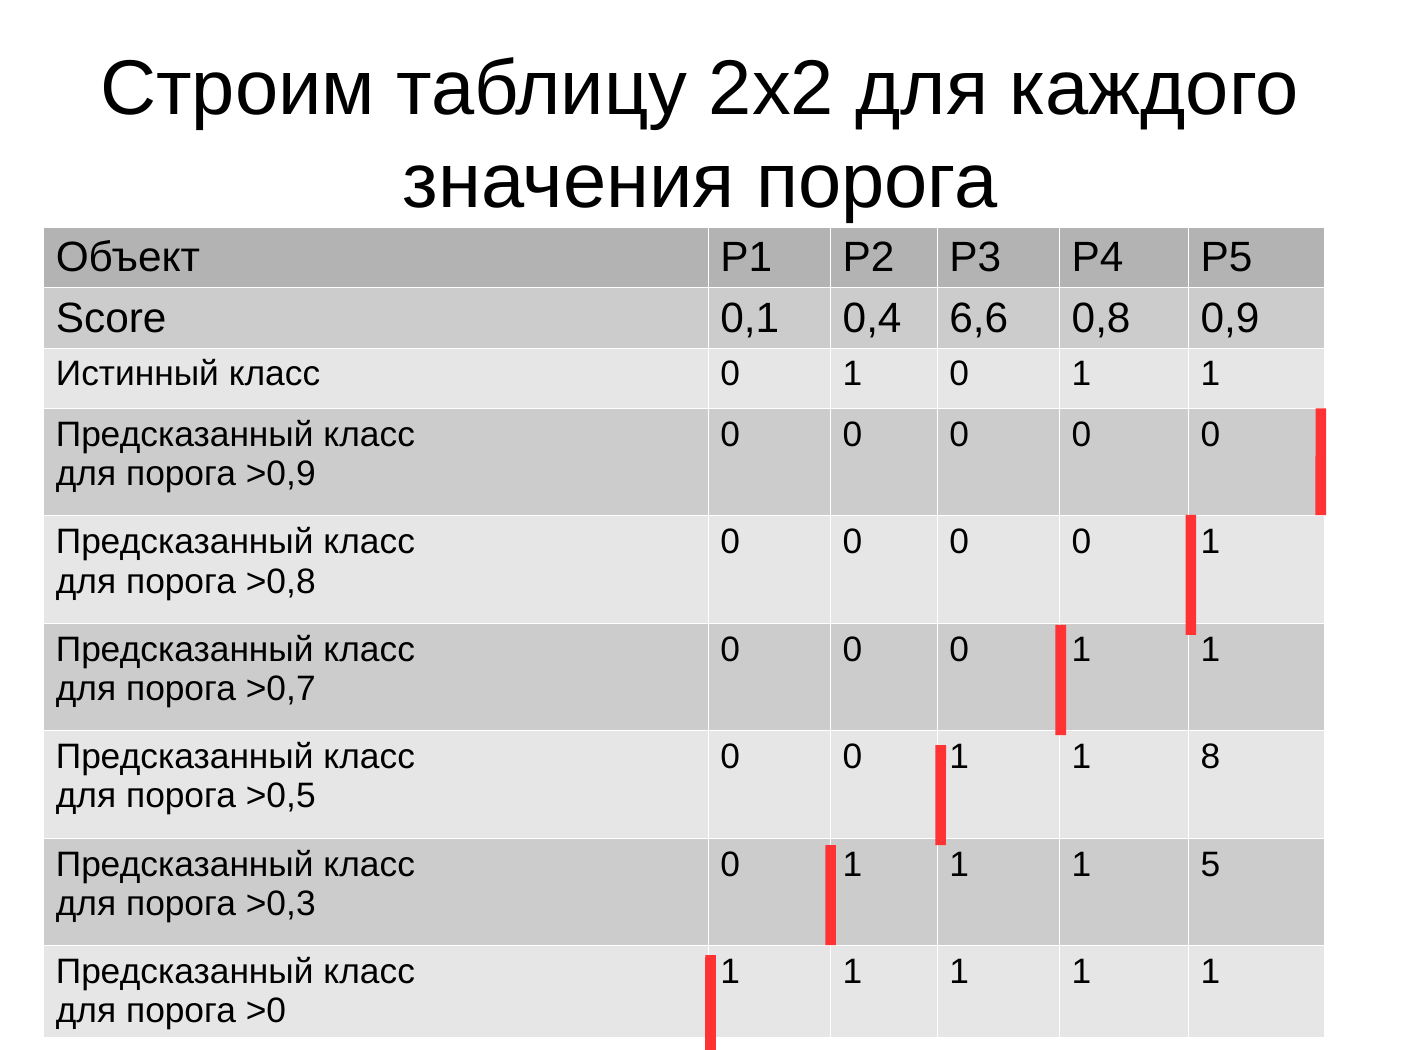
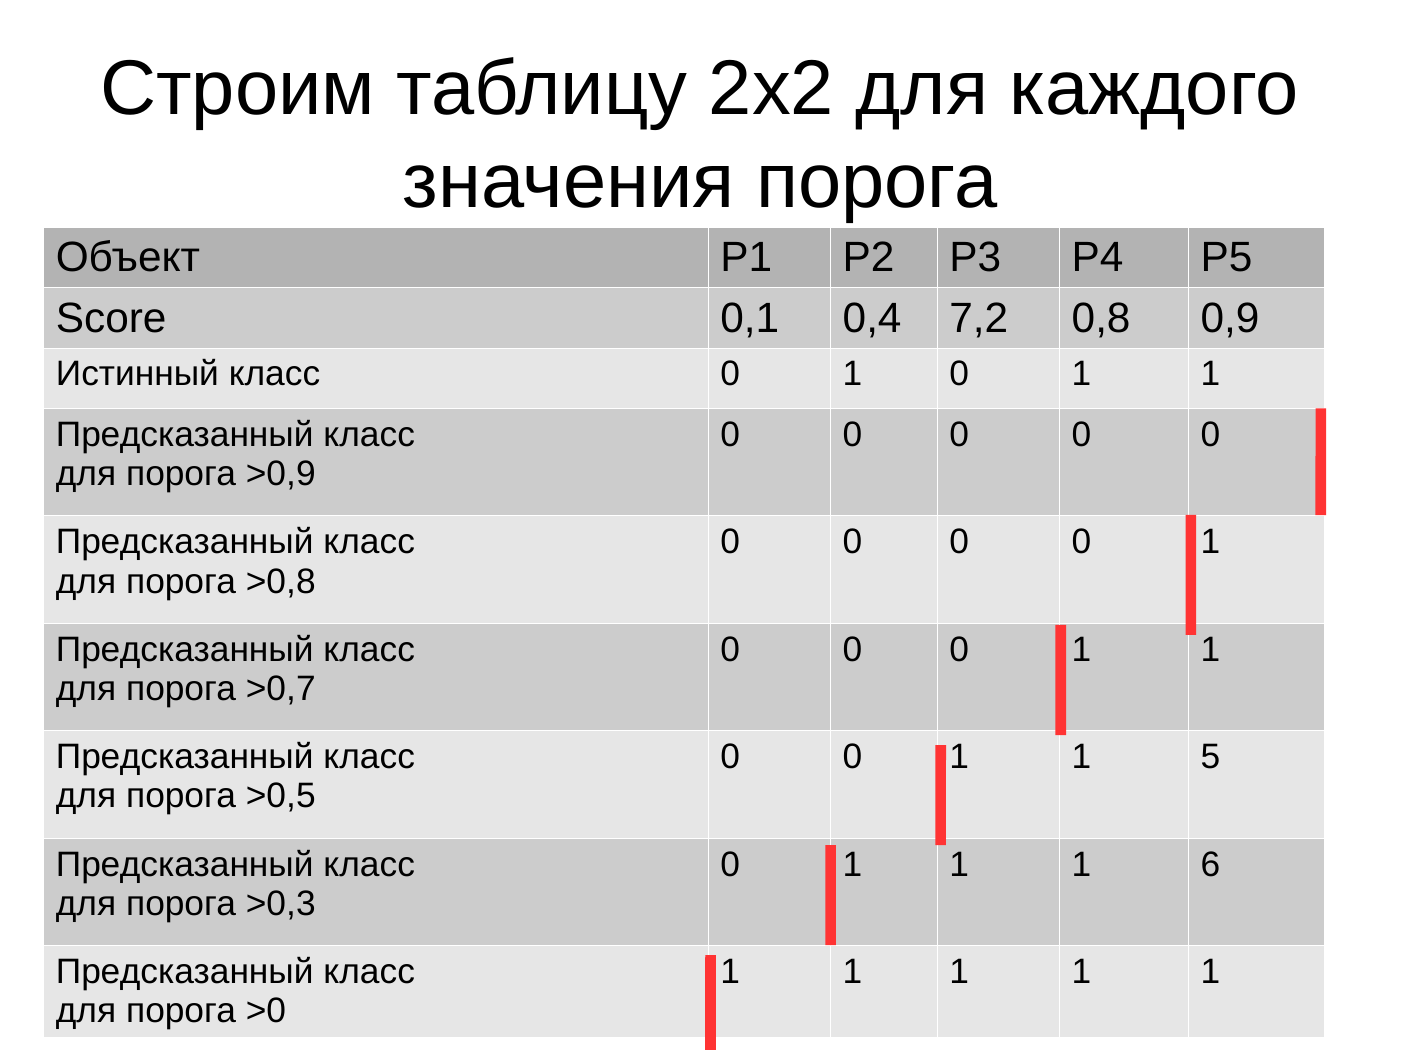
6,6: 6,6 -> 7,2
8: 8 -> 5
5: 5 -> 6
